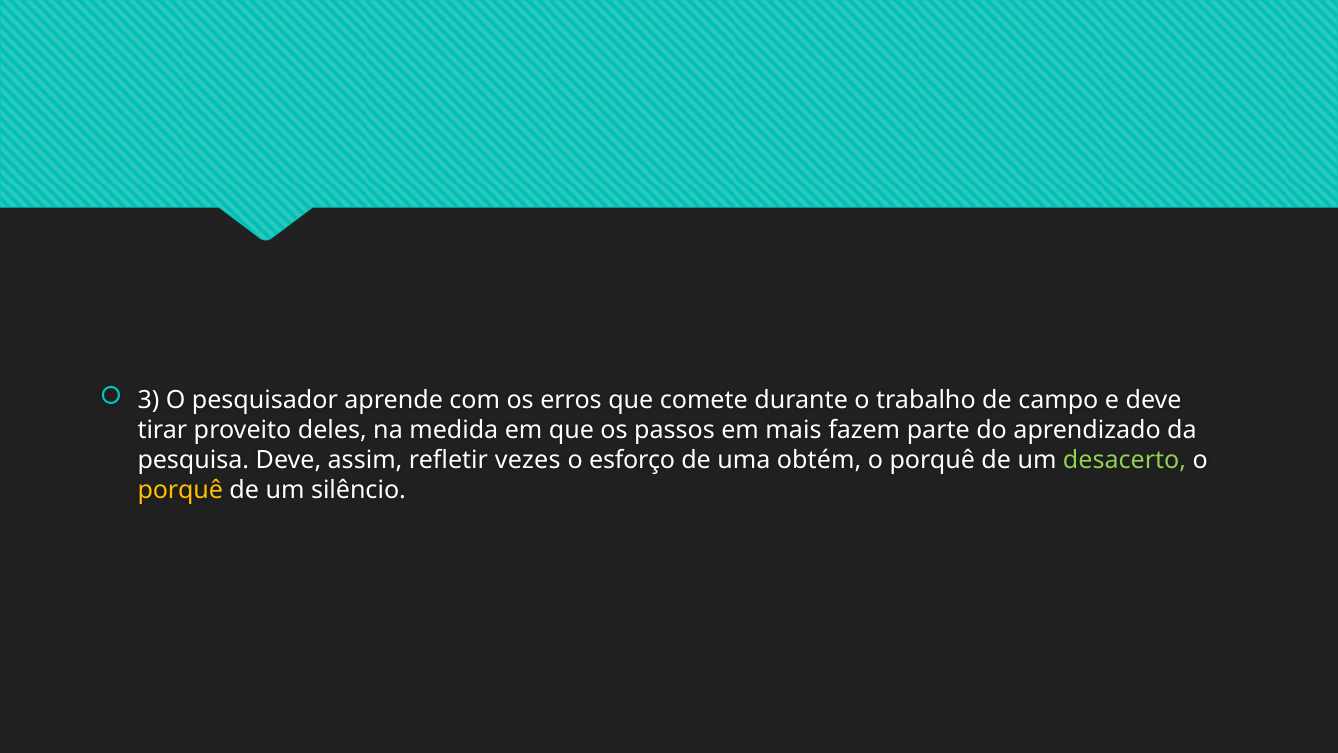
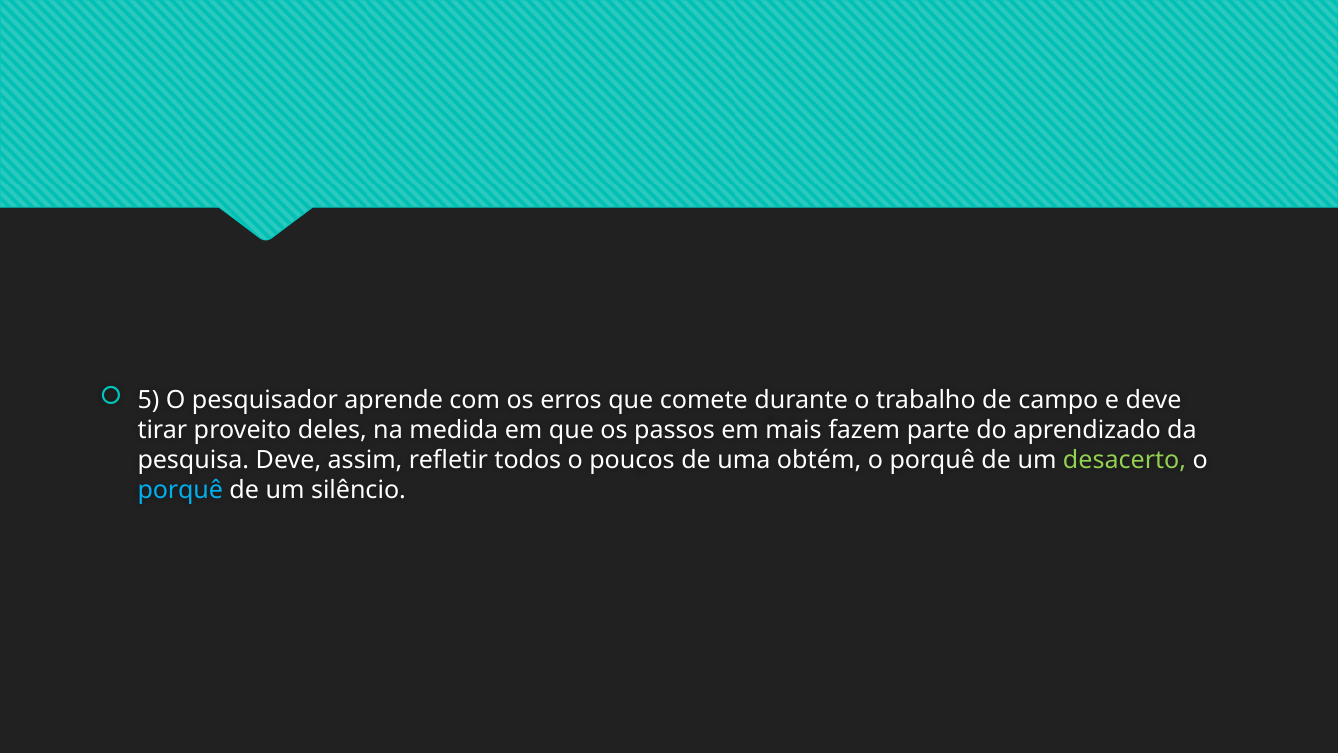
3: 3 -> 5
vezes: vezes -> todos
esforço: esforço -> poucos
porquê at (180, 490) colour: yellow -> light blue
